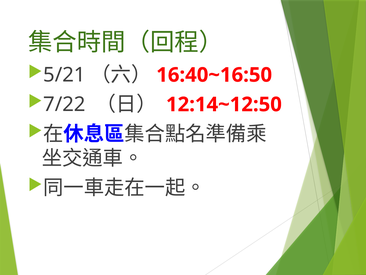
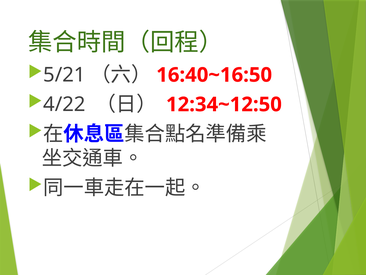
7/22: 7/22 -> 4/22
12:14~12:50: 12:14~12:50 -> 12:34~12:50
